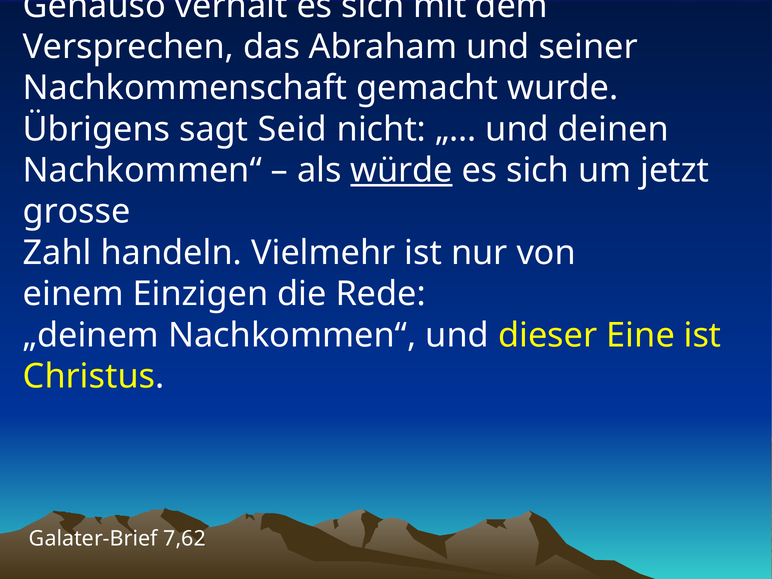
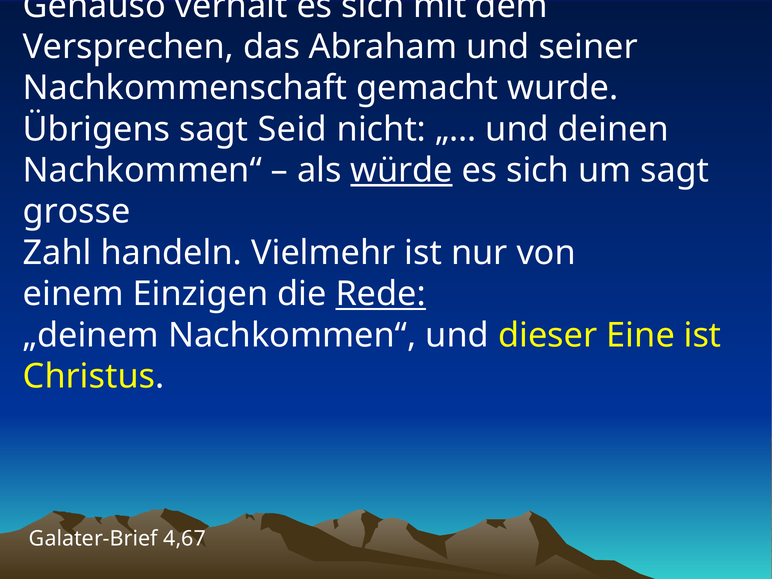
um jetzt: jetzt -> sagt
Rede underline: none -> present
7,62: 7,62 -> 4,67
